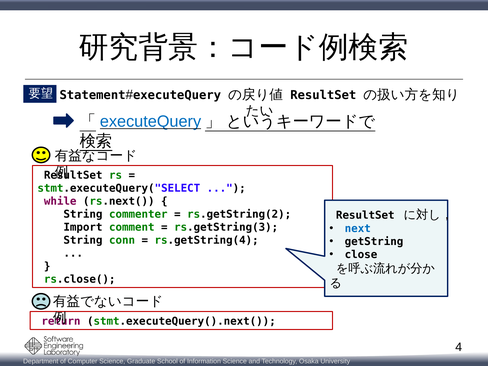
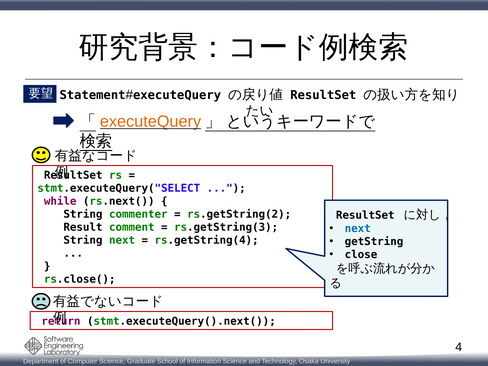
executeQuery at (151, 122) colour: blue -> orange
Import: Import -> Result
String conn: conn -> next
